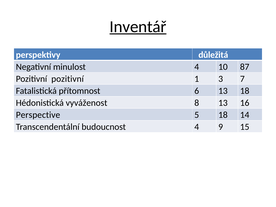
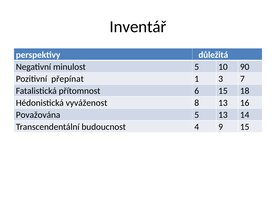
Inventář underline: present -> none
minulost 4: 4 -> 5
87: 87 -> 90
Pozitivní pozitivní: pozitivní -> přepínat
6 13: 13 -> 15
Perspective: Perspective -> Považována
5 18: 18 -> 13
